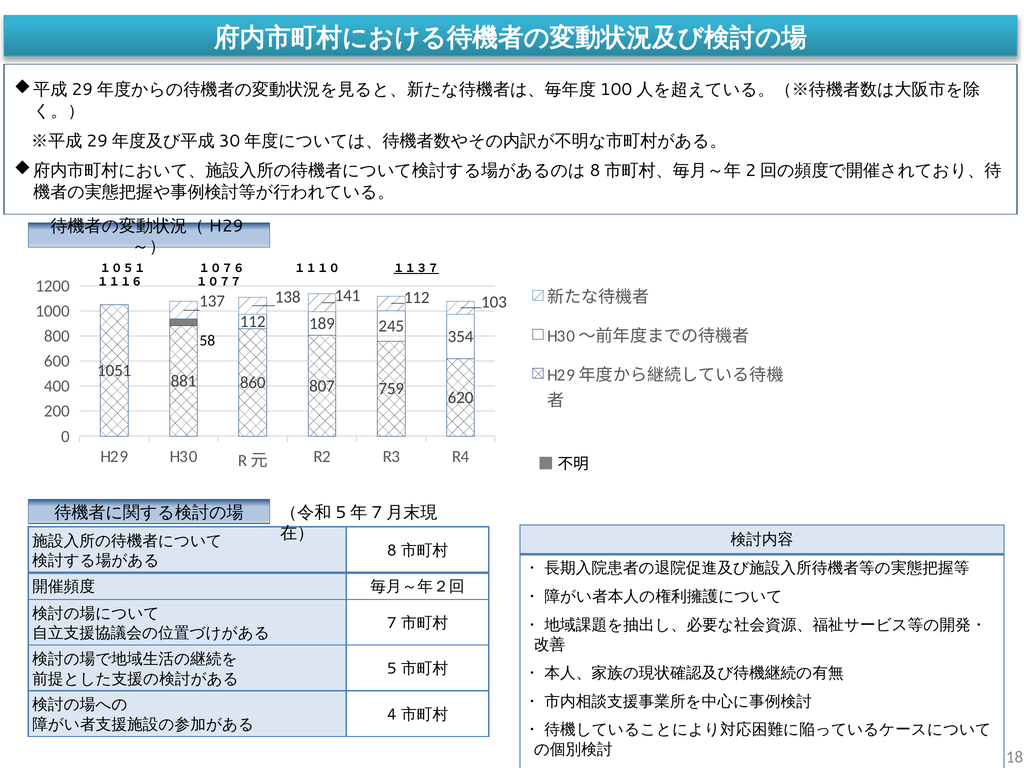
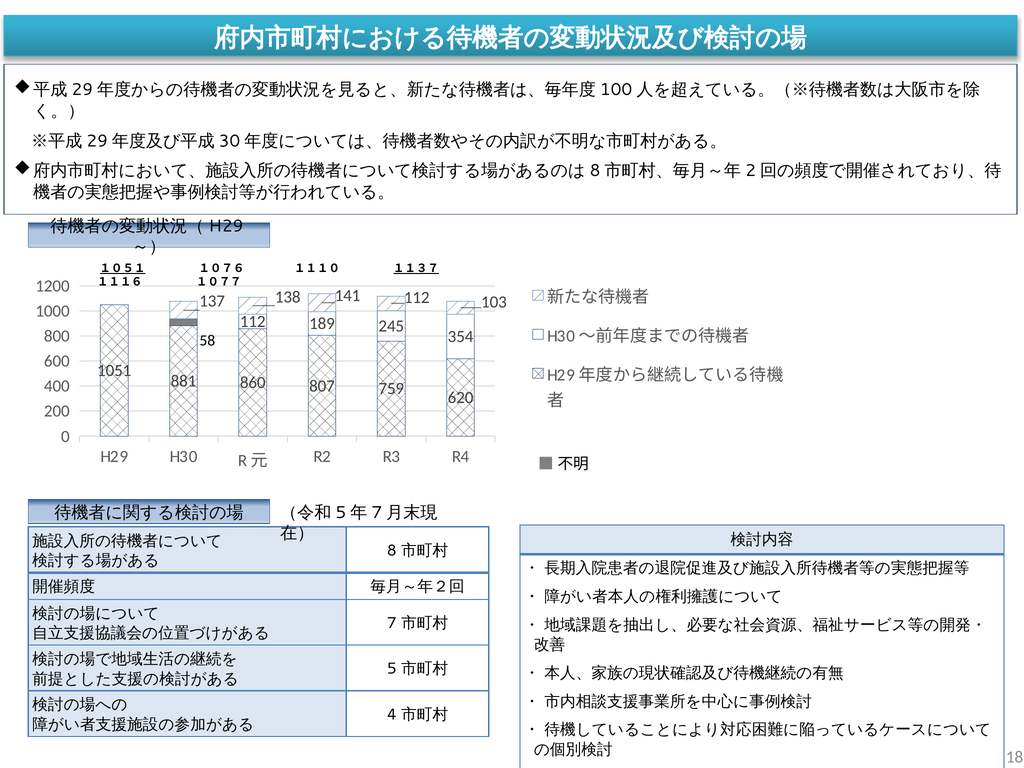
１０５１ underline: none -> present
